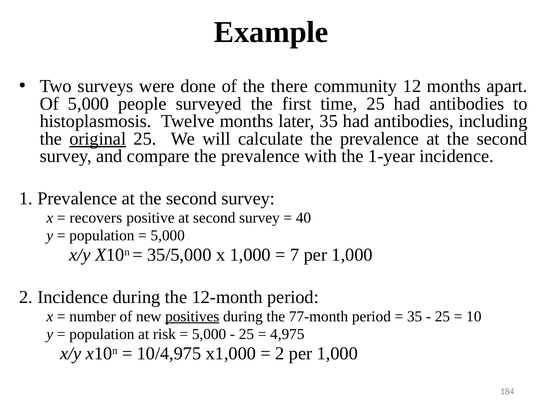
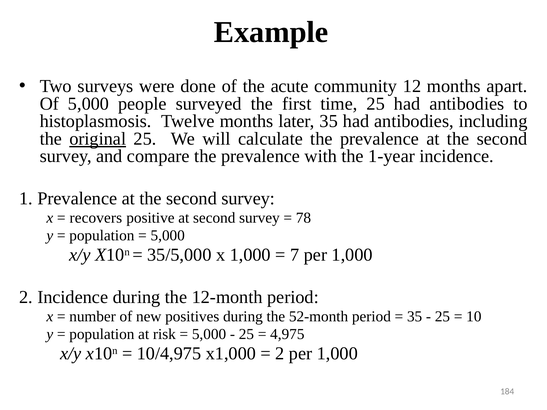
there: there -> acute
40: 40 -> 78
positives underline: present -> none
77-month: 77-month -> 52-month
